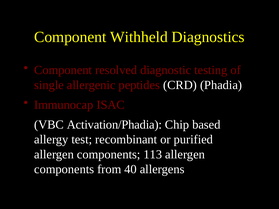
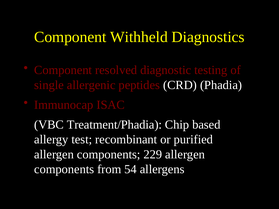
Activation/Phadia: Activation/Phadia -> Treatment/Phadia
113: 113 -> 229
40: 40 -> 54
